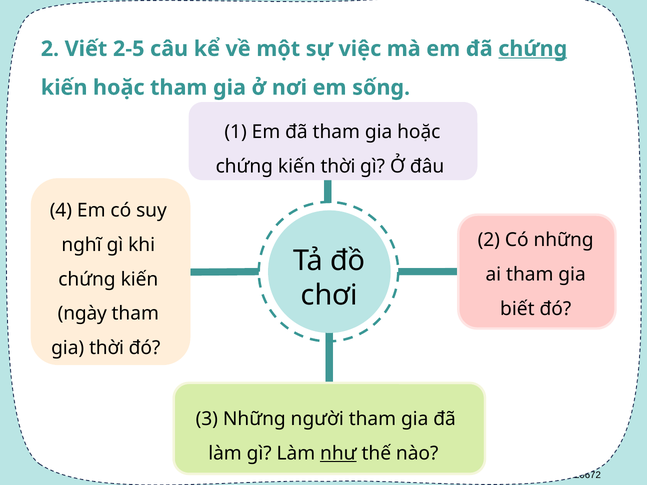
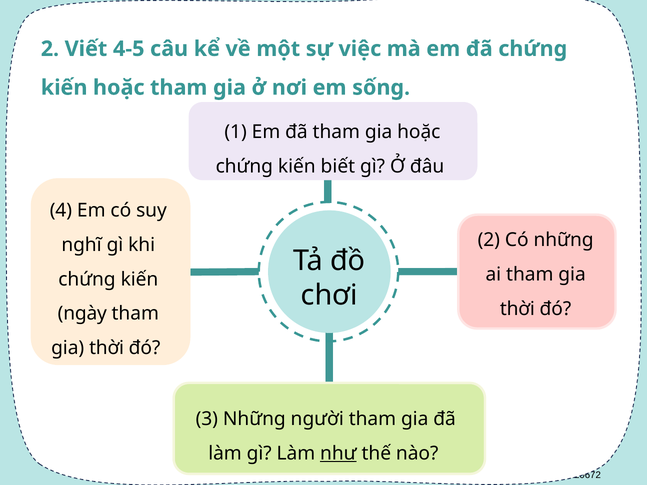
2-5: 2-5 -> 4-5
chứng at (533, 49) underline: present -> none
kiến thời: thời -> biết
biết at (517, 309): biết -> thời
